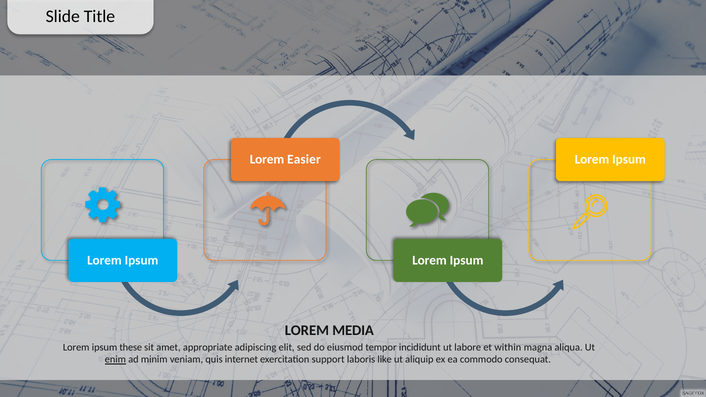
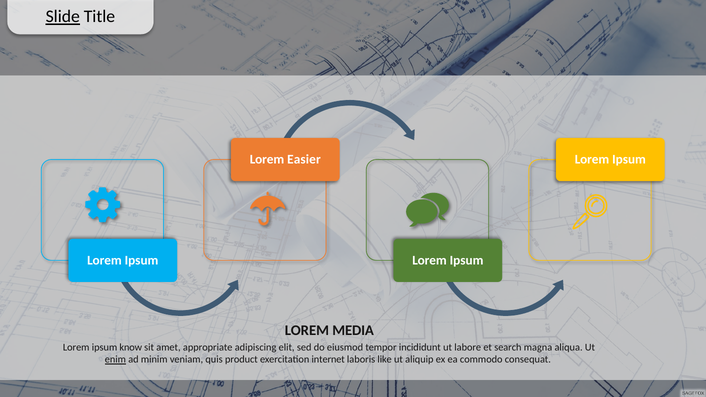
Slide underline: none -> present
these: these -> know
within: within -> search
internet: internet -> product
support: support -> internet
